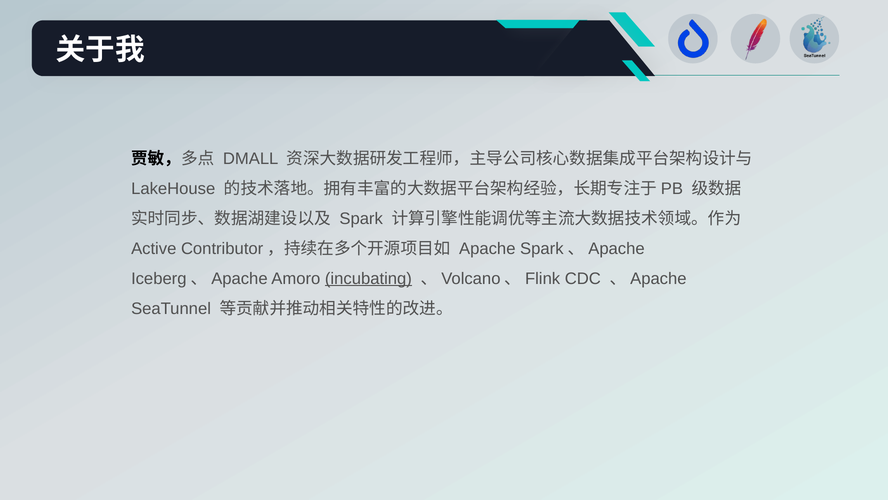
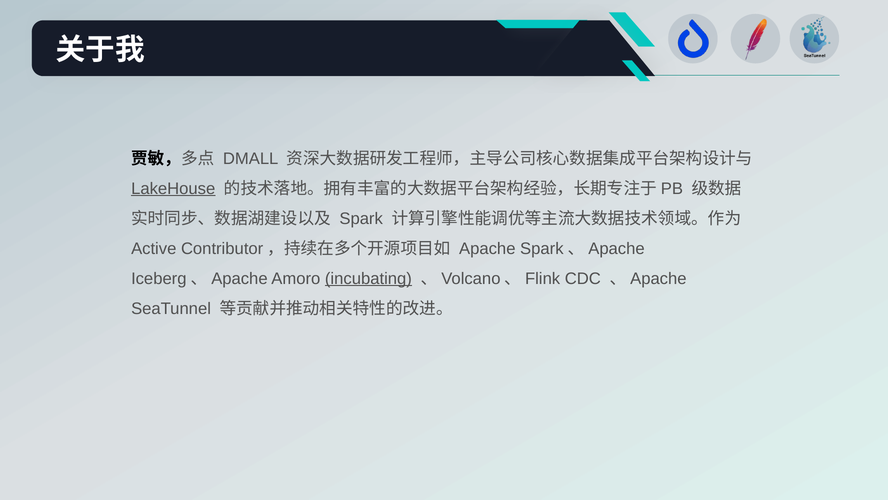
LakeHouse underline: none -> present
